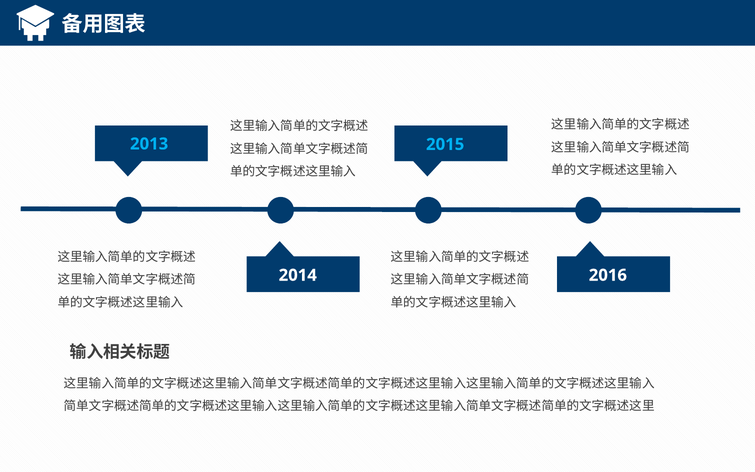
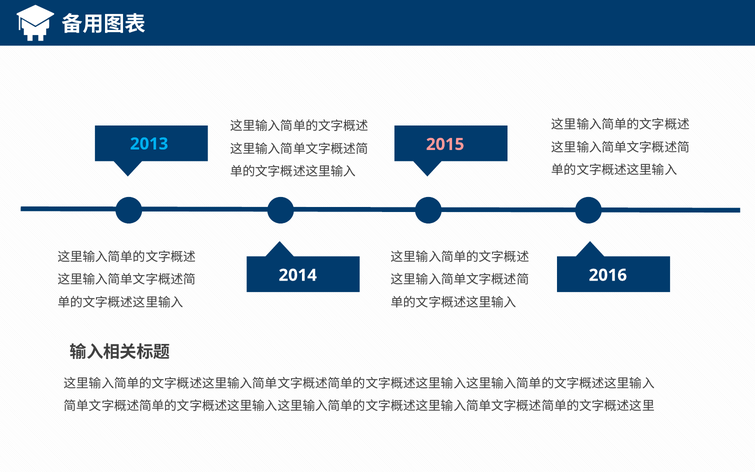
2015 colour: light blue -> pink
